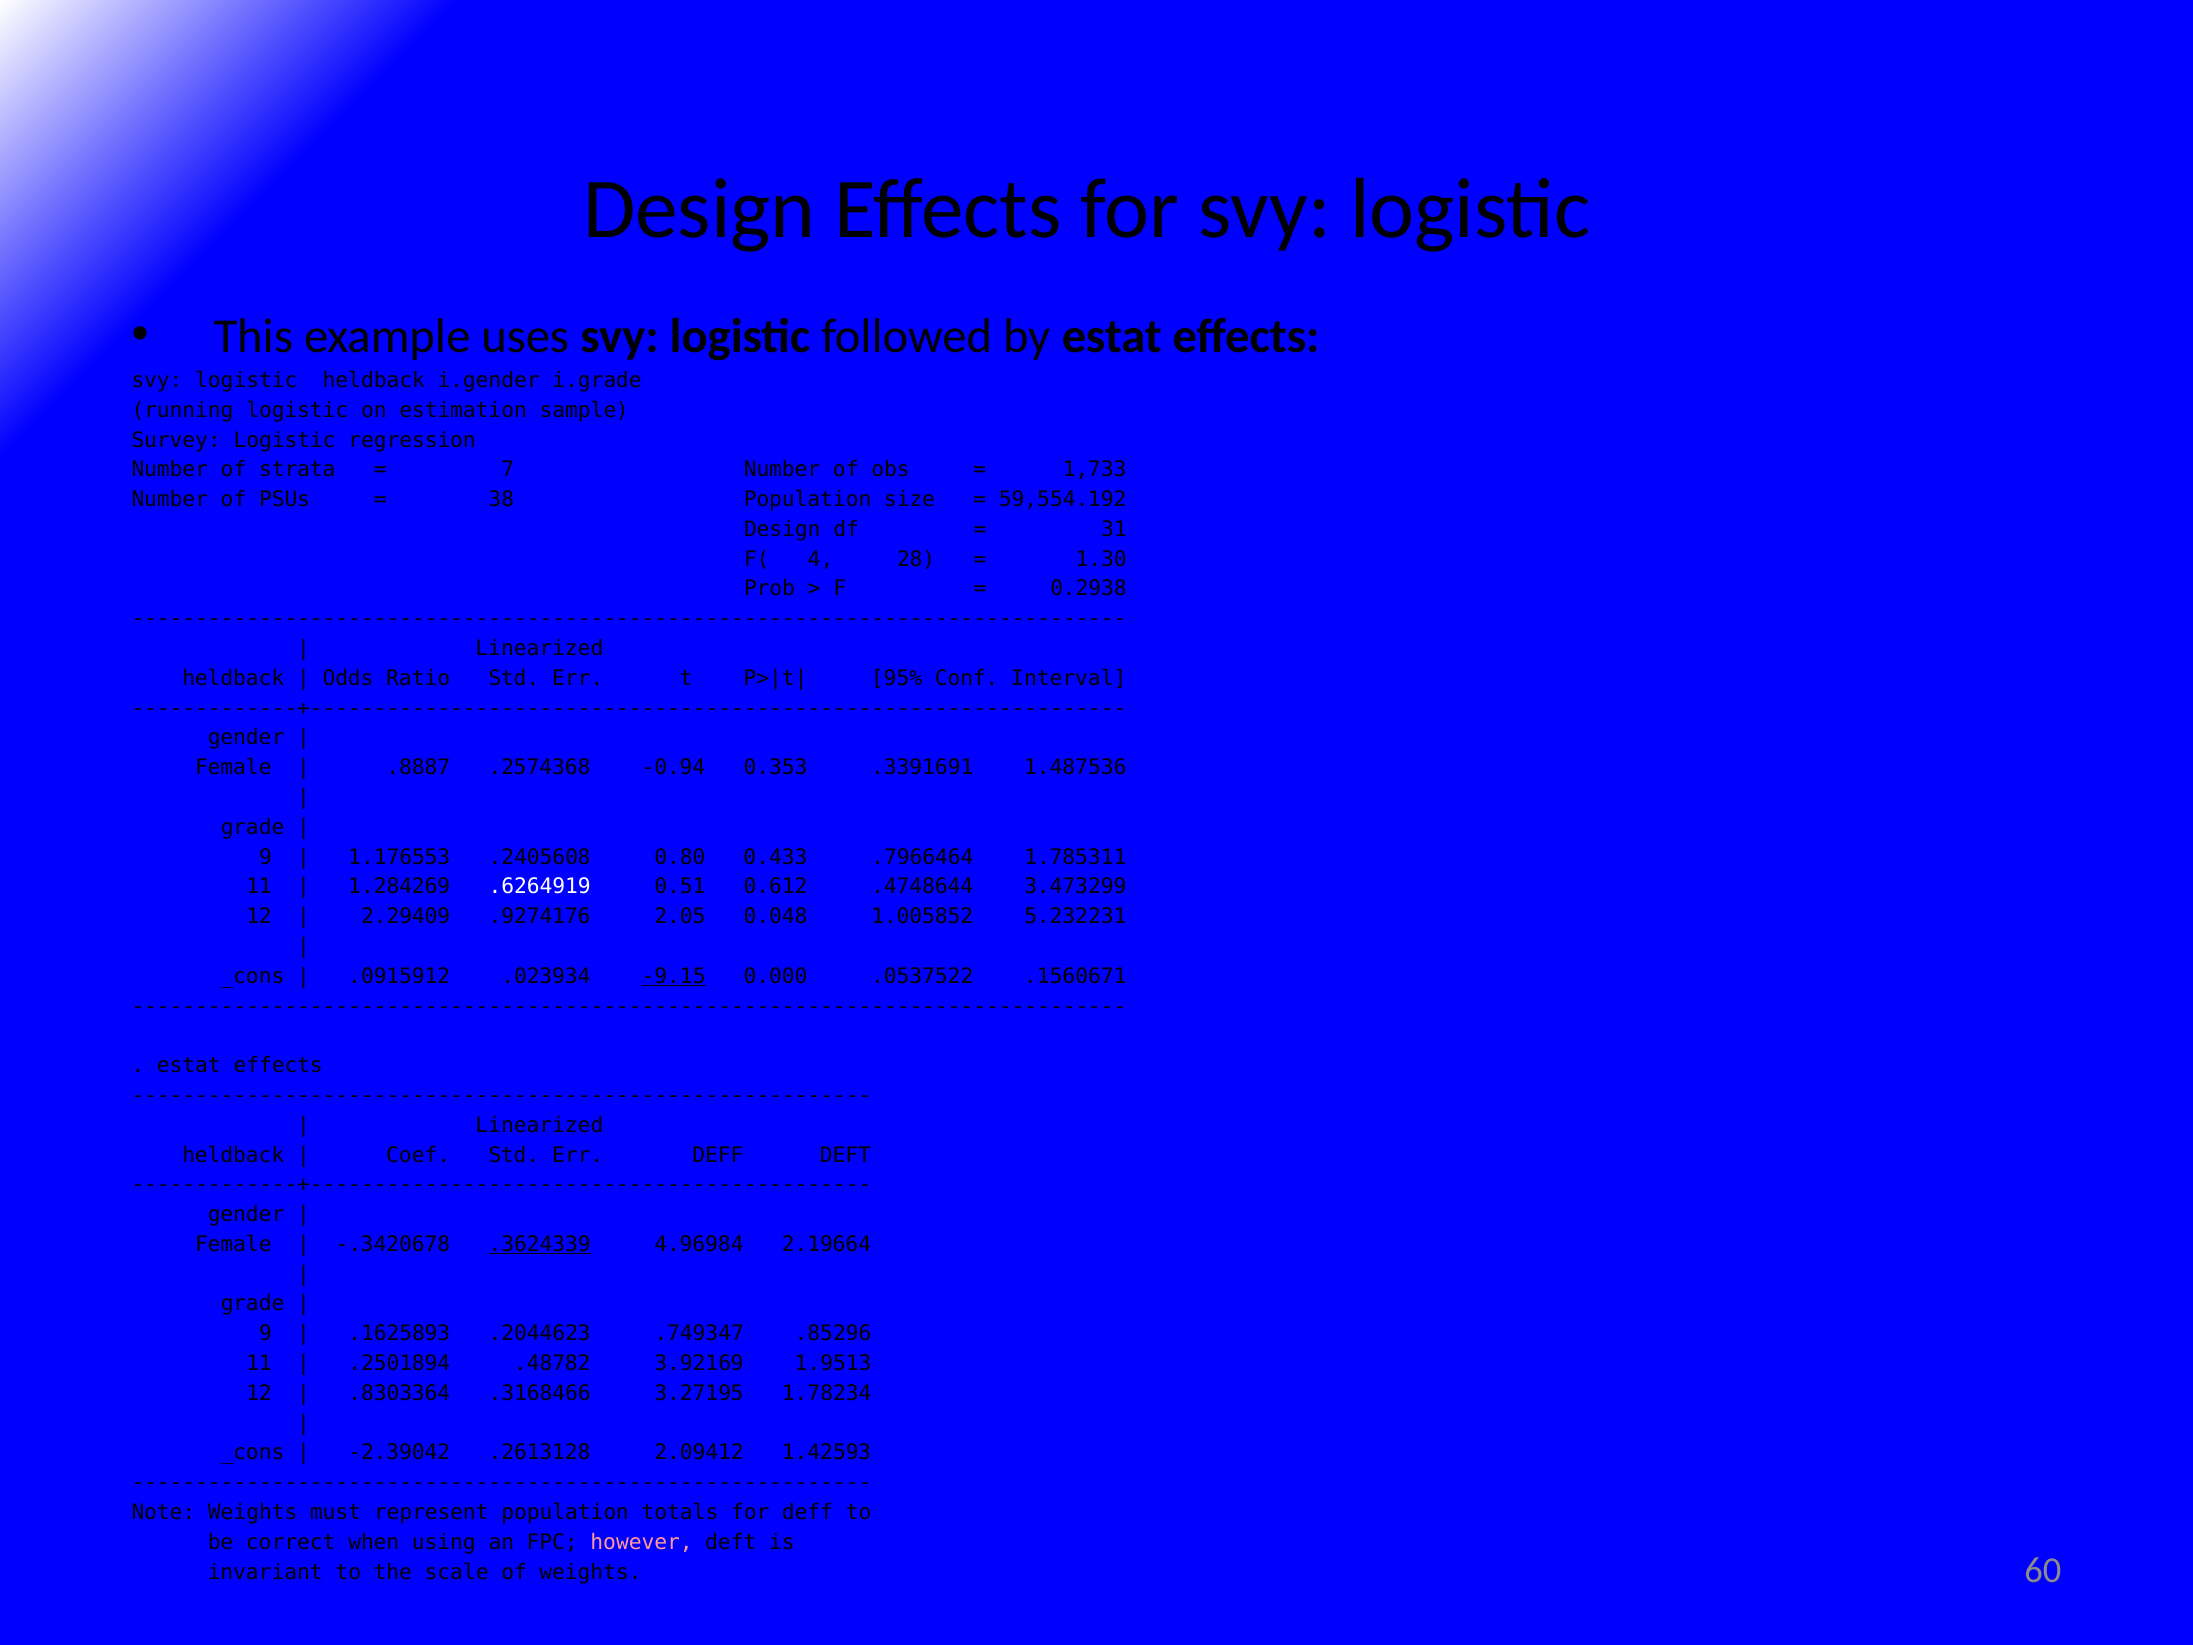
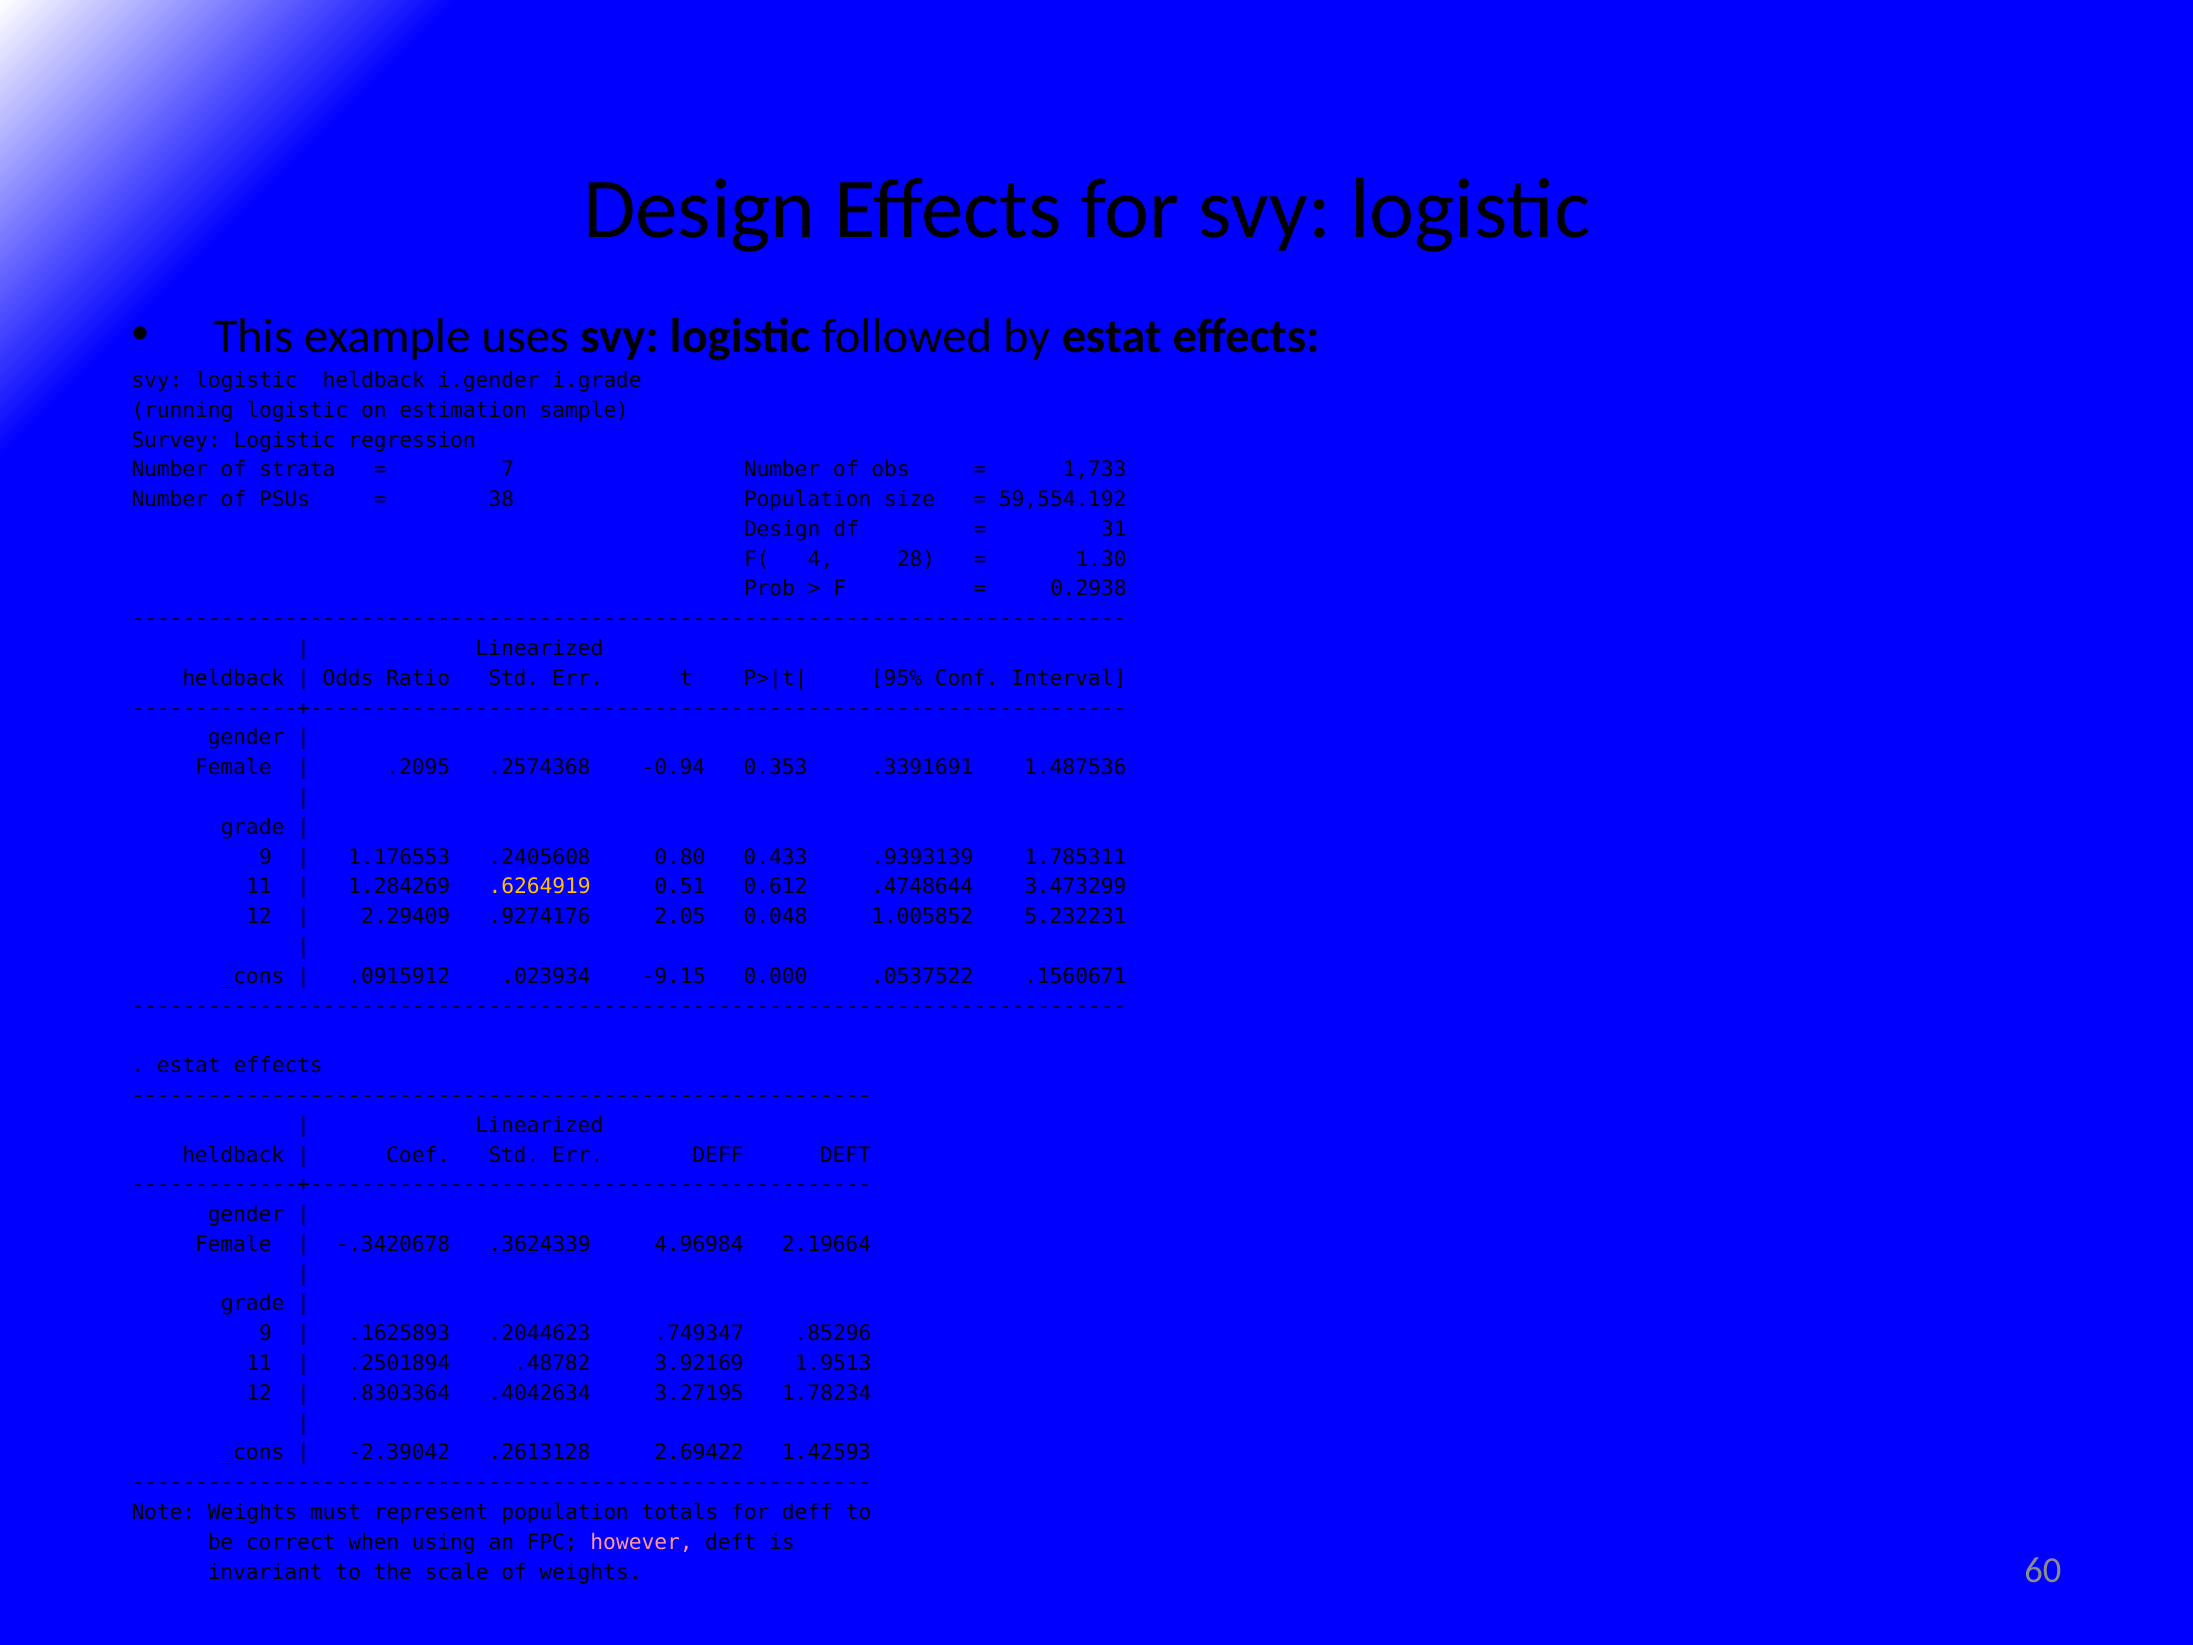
.8887: .8887 -> .2095
.7966464: .7966464 -> .9393139
.6264919 colour: white -> yellow
-9.15 underline: present -> none
.3168466: .3168466 -> .4042634
2.09412: 2.09412 -> 2.69422
